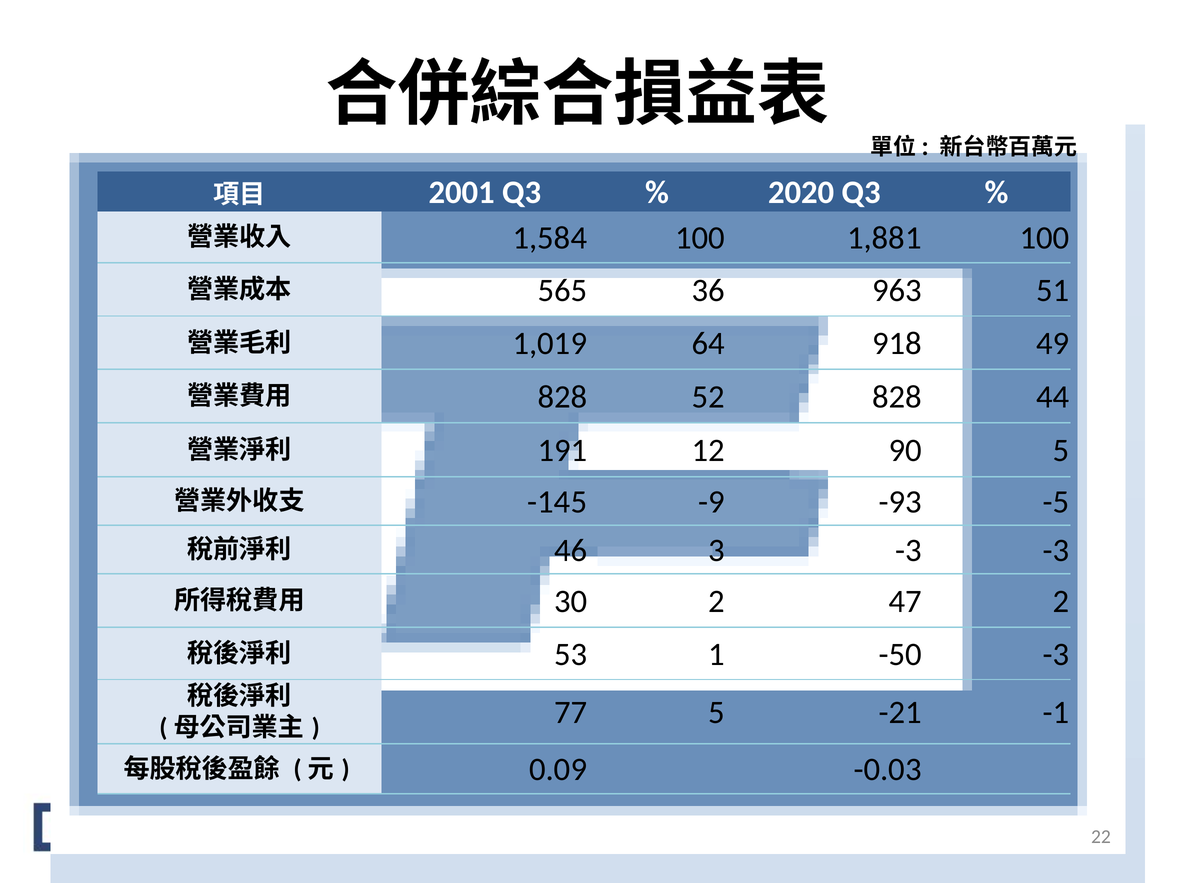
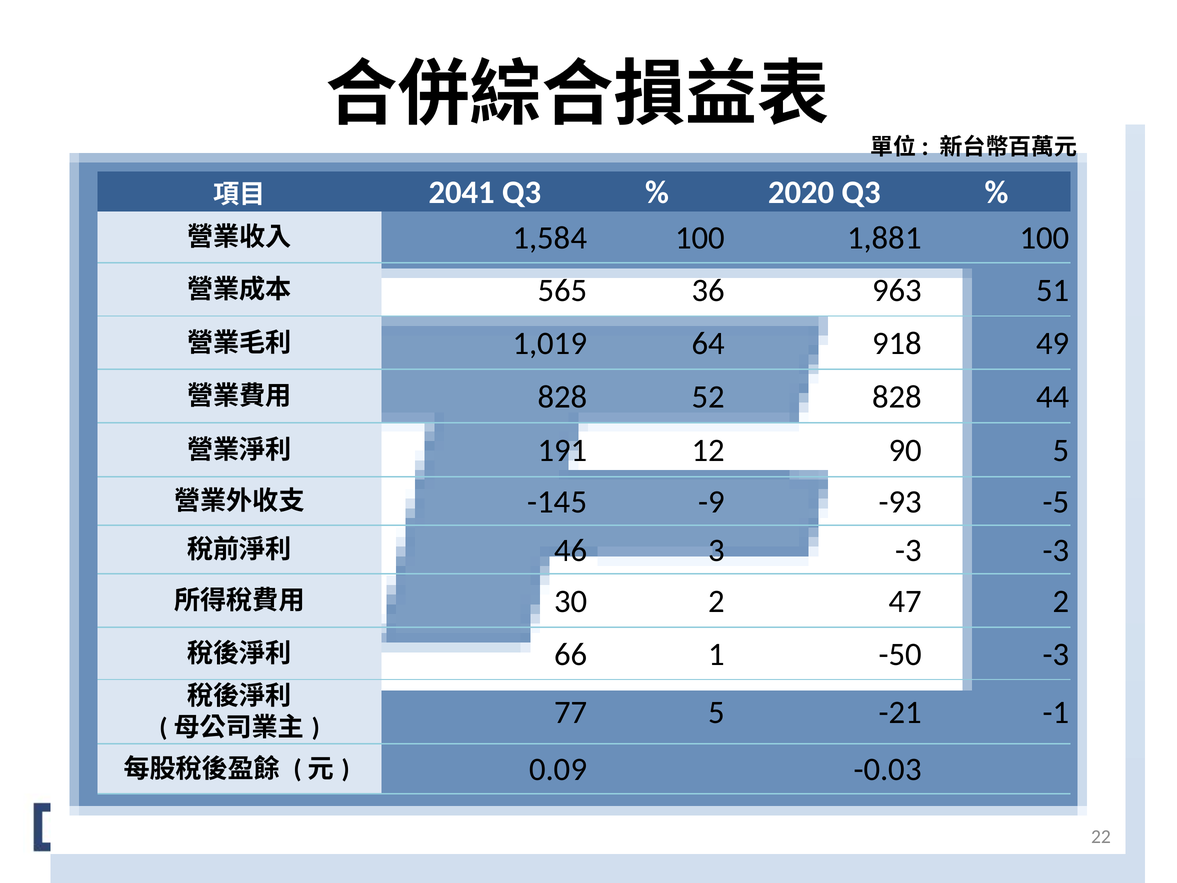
2001: 2001 -> 2041
53: 53 -> 66
